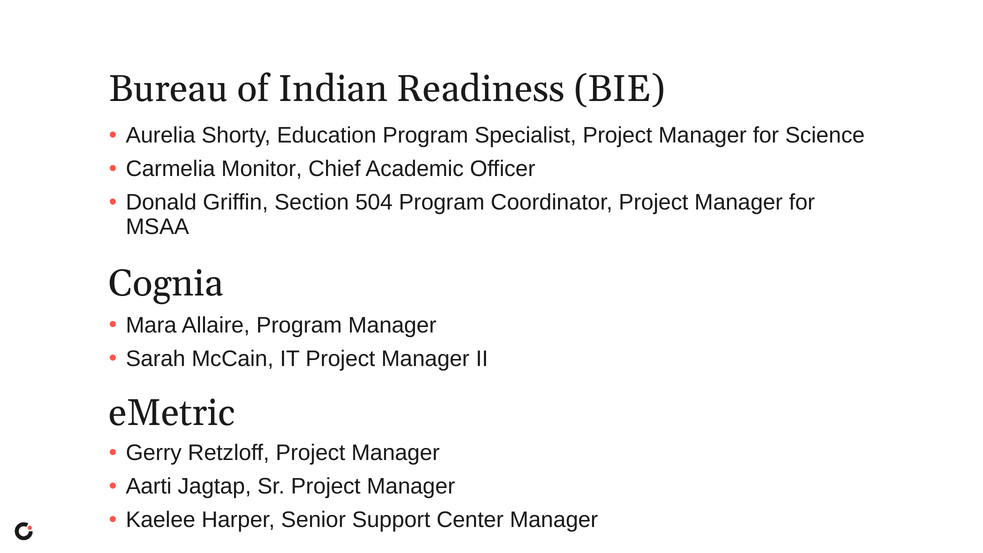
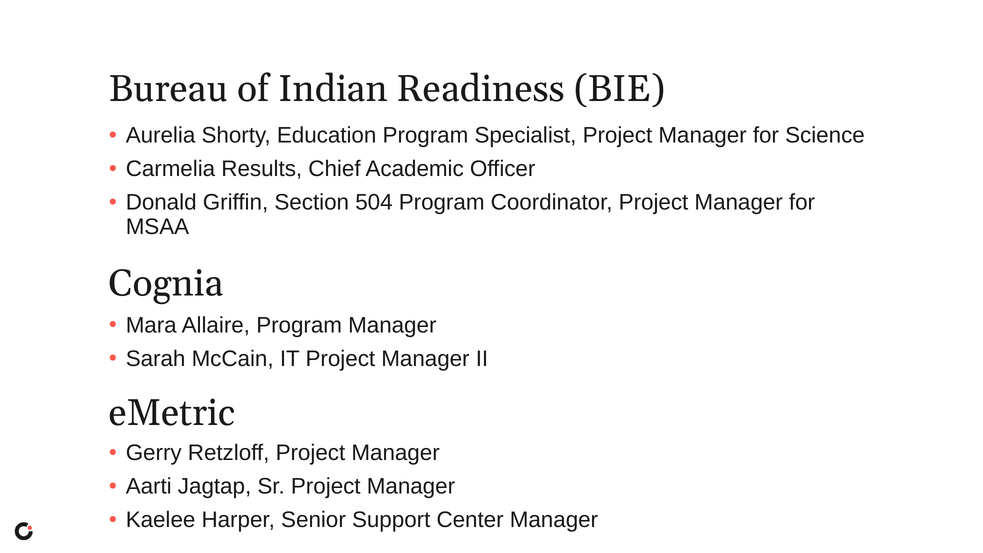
Monitor: Monitor -> Results
